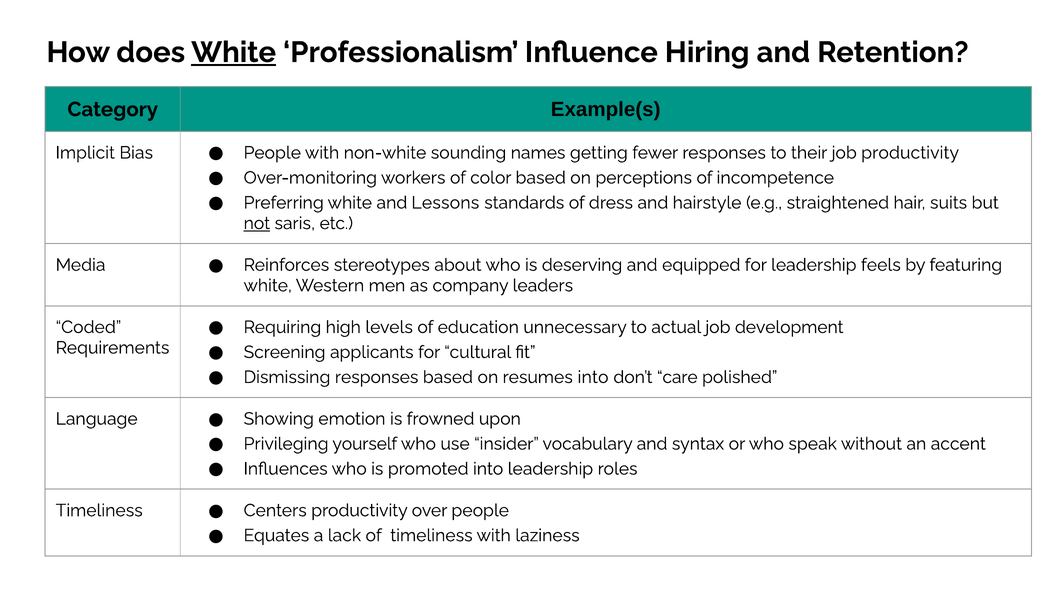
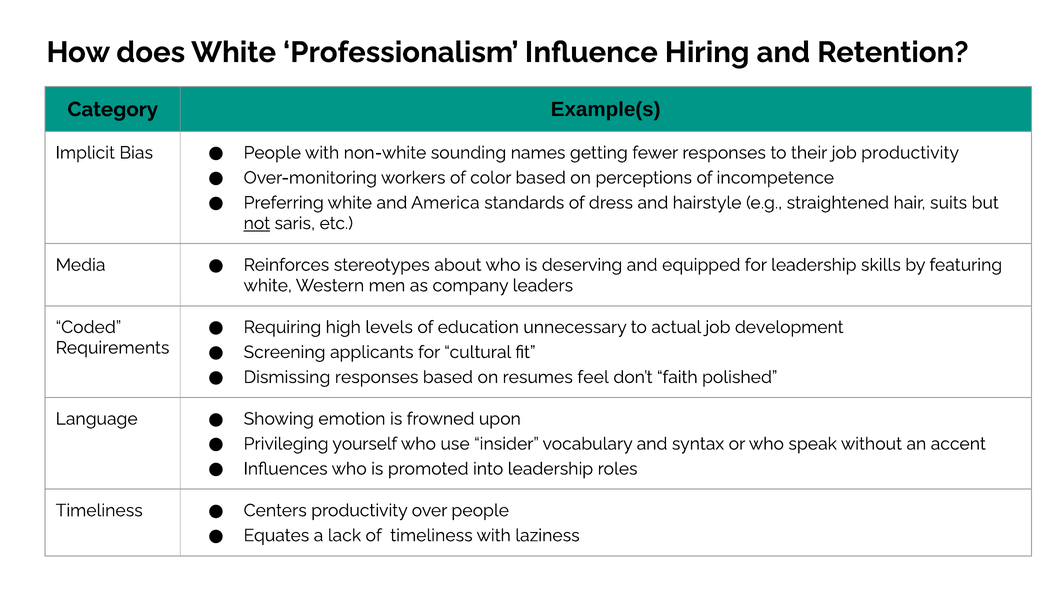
White at (234, 52) underline: present -> none
Lessons: Lessons -> America
feels: feels -> skills
resumes into: into -> feel
care: care -> faith
